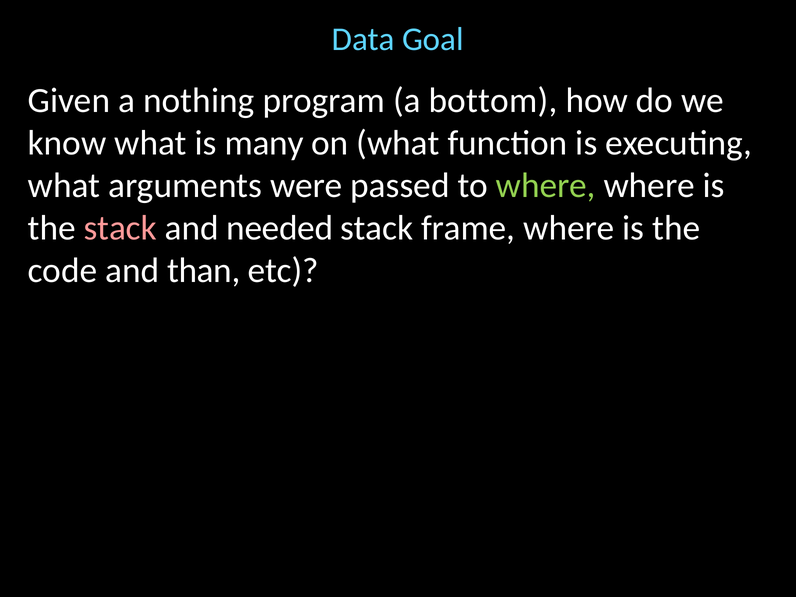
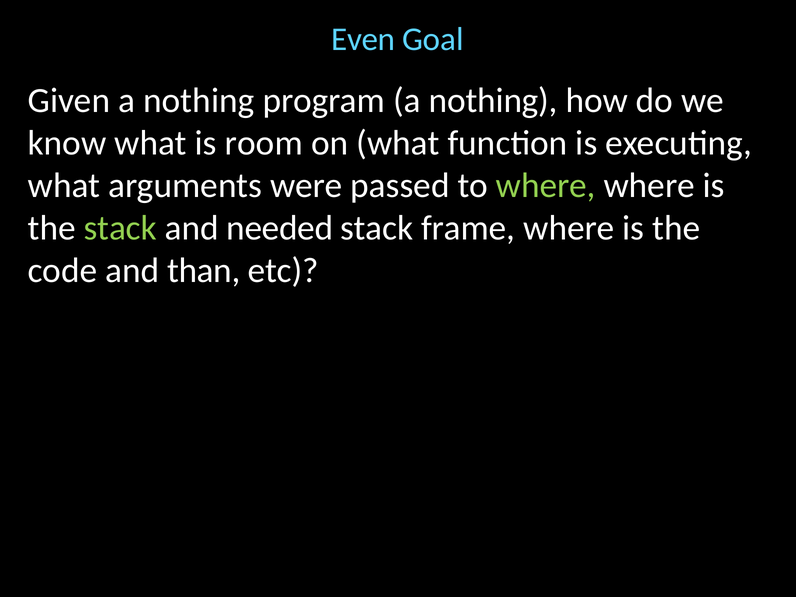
Data: Data -> Even
program a bottom: bottom -> nothing
many: many -> room
stack at (120, 228) colour: pink -> light green
